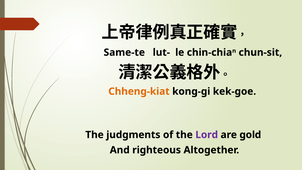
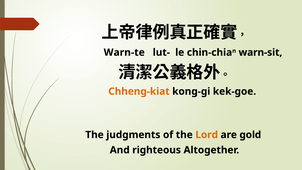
Same-te: Same-te -> Warn-te
chun-sit: chun-sit -> warn-sit
Lord colour: purple -> orange
